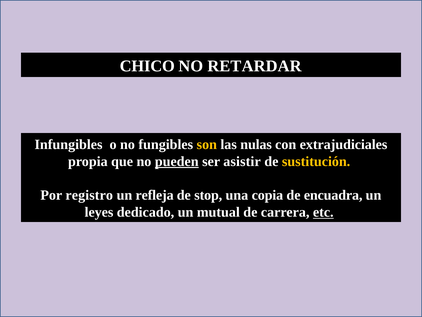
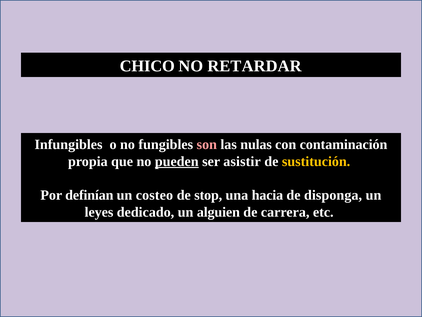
son colour: yellow -> pink
extrajudiciales: extrajudiciales -> contaminación
registro: registro -> definían
refleja: refleja -> costeo
copia: copia -> hacia
encuadra: encuadra -> disponga
mutual: mutual -> alguien
etc underline: present -> none
